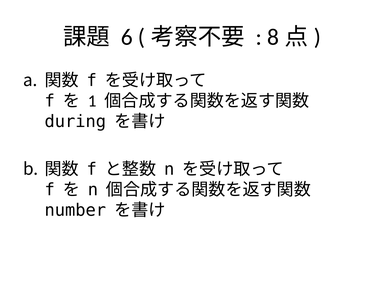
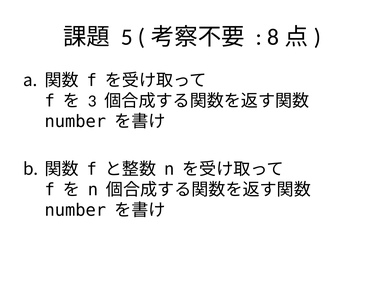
6: 6 -> 5
1: 1 -> 3
during at (75, 122): during -> number
